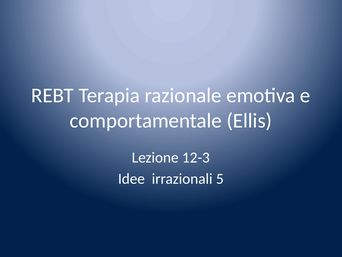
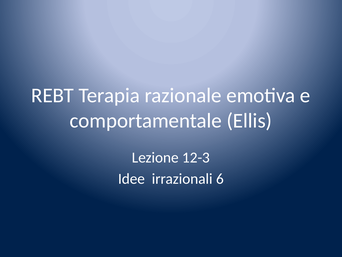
5: 5 -> 6
